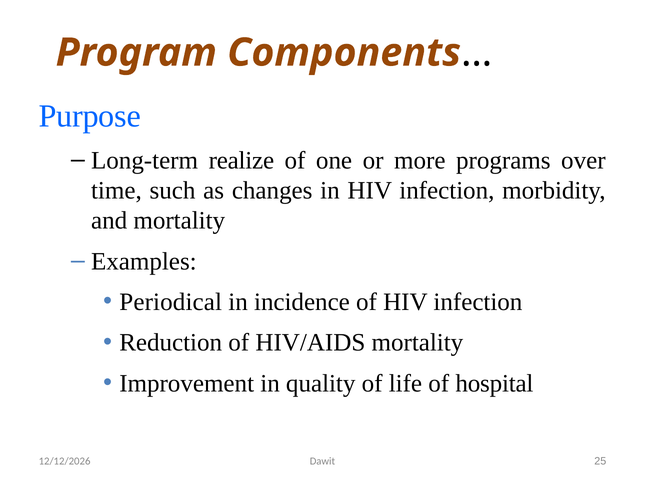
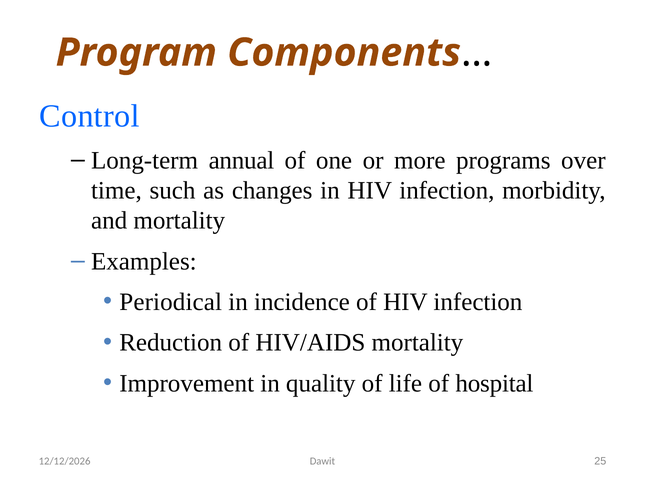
Purpose: Purpose -> Control
realize: realize -> annual
